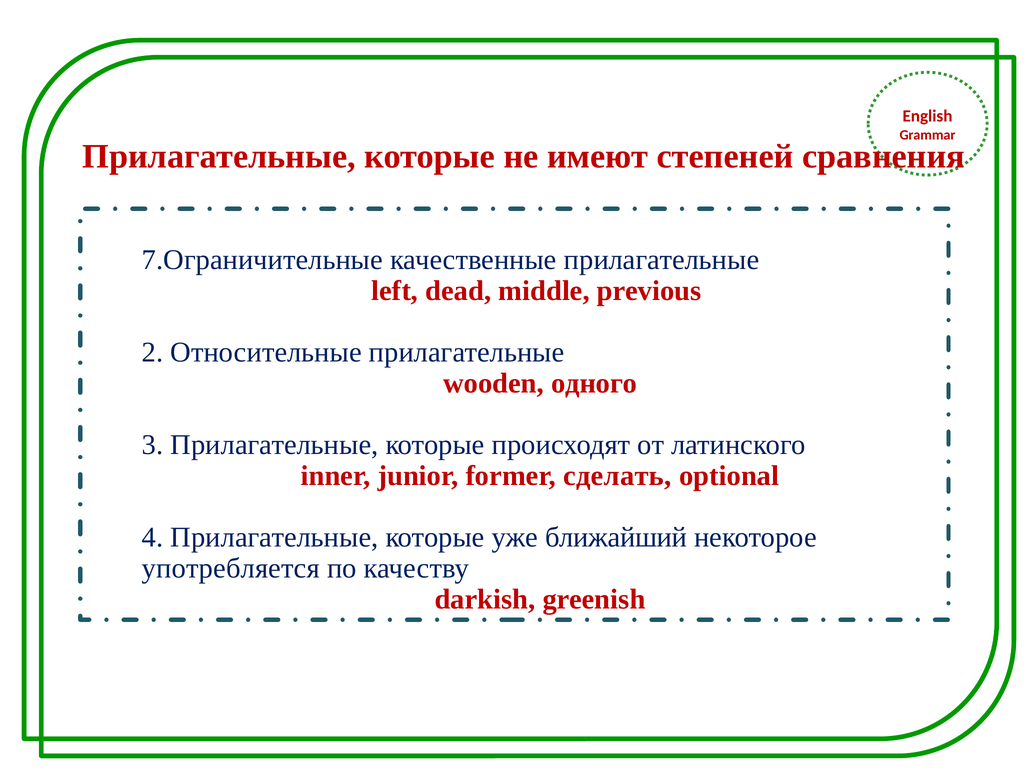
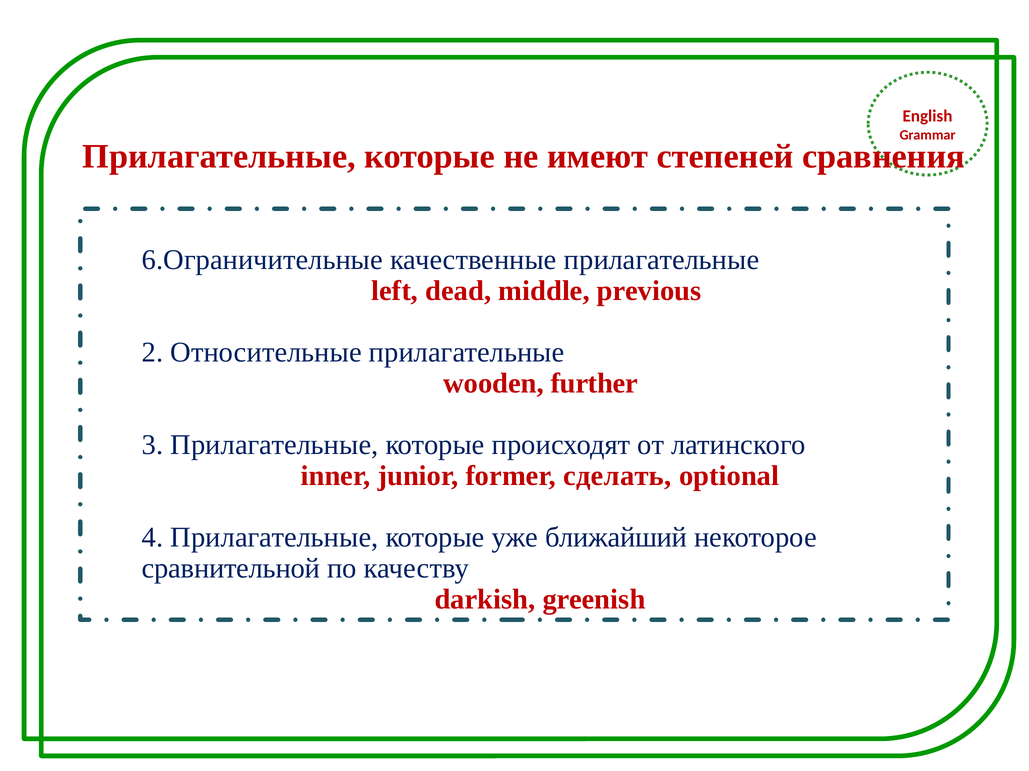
7.Ограничительные: 7.Ограничительные -> 6.Ограничительные
одного: одного -> further
употребляется: употребляется -> сравнительной
